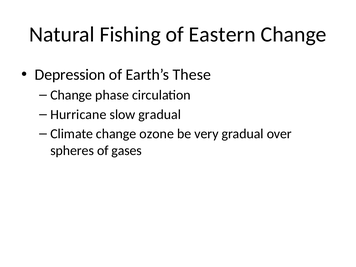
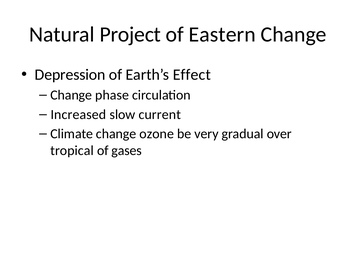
Fishing: Fishing -> Project
These: These -> Effect
Hurricane: Hurricane -> Increased
slow gradual: gradual -> current
spheres: spheres -> tropical
